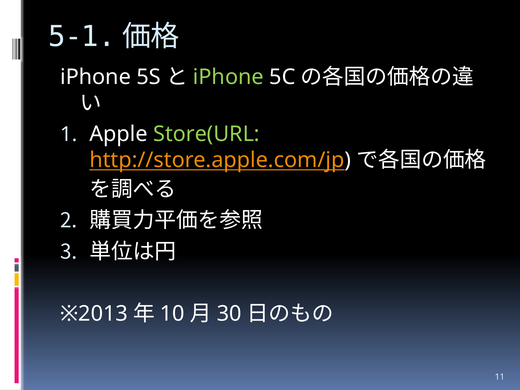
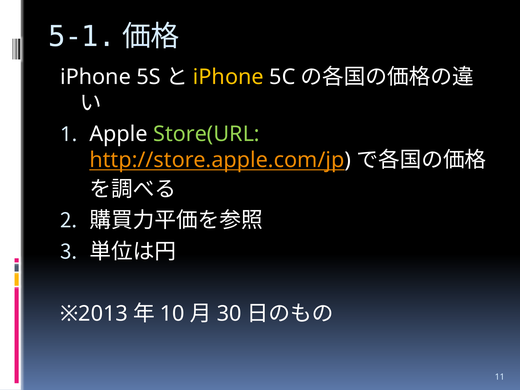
iPhone at (228, 77) colour: light green -> yellow
